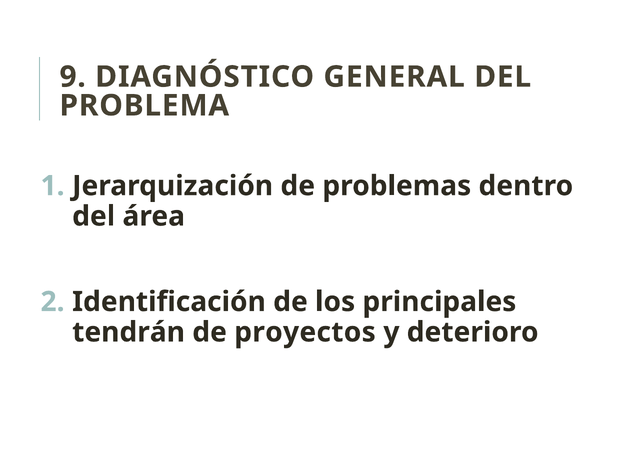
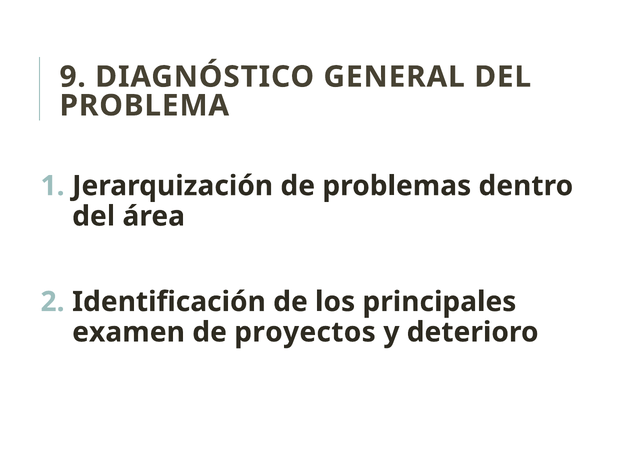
tendrán: tendrán -> examen
